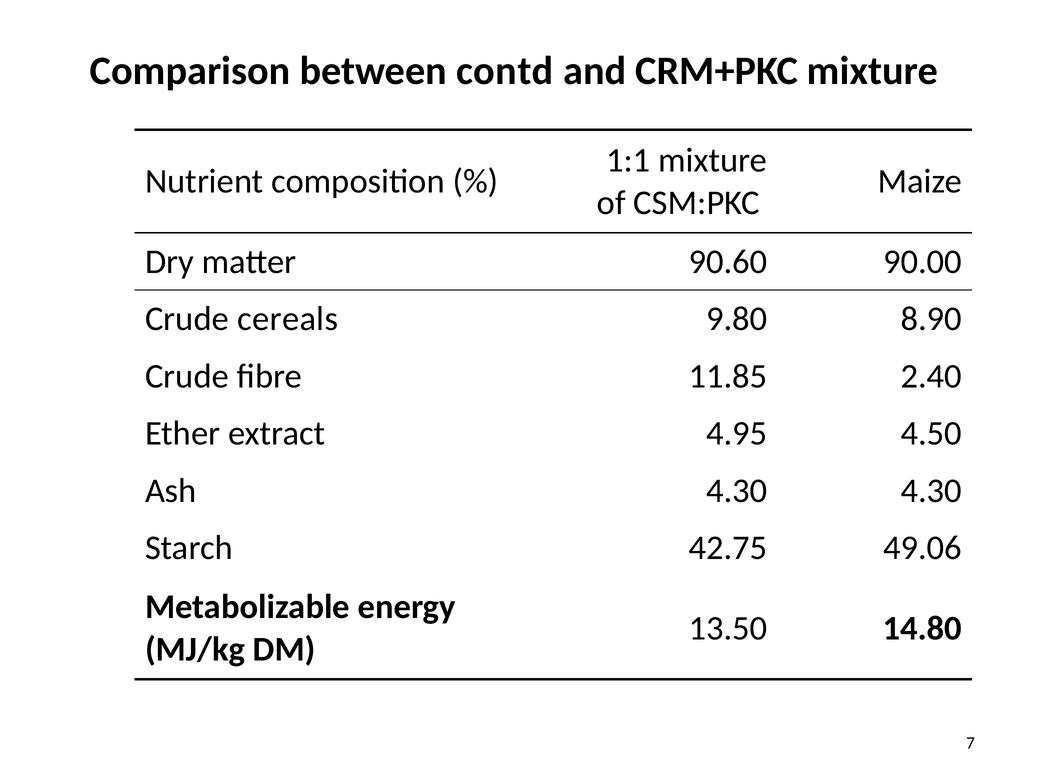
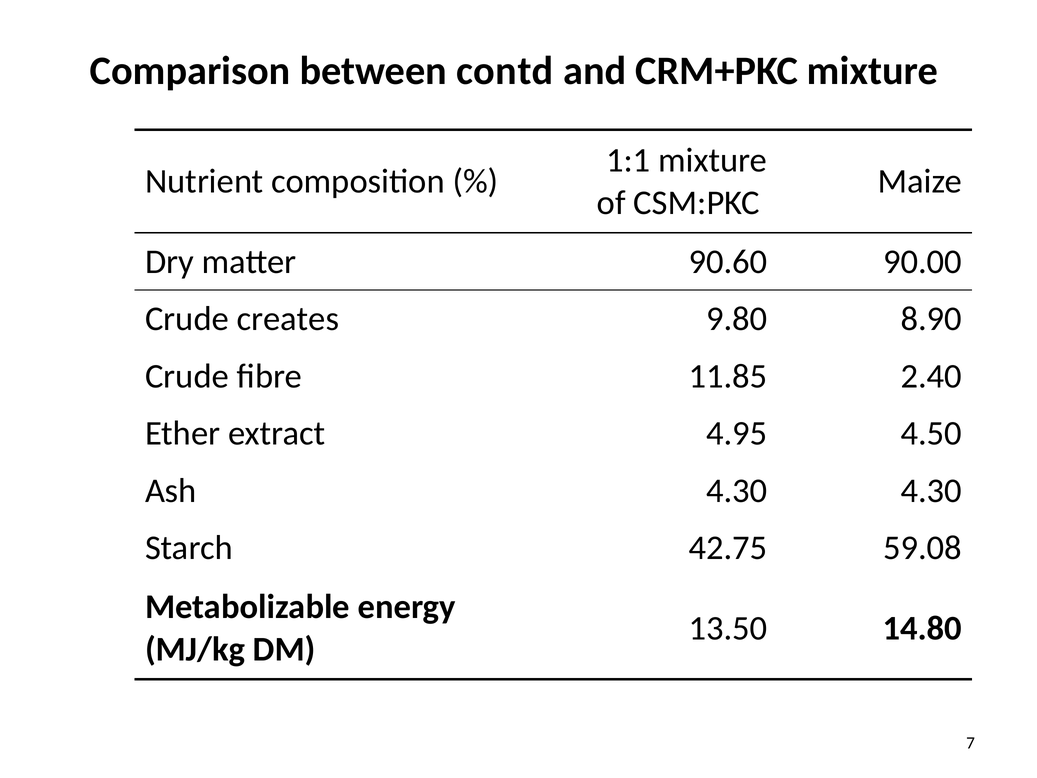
cereals: cereals -> creates
49.06: 49.06 -> 59.08
